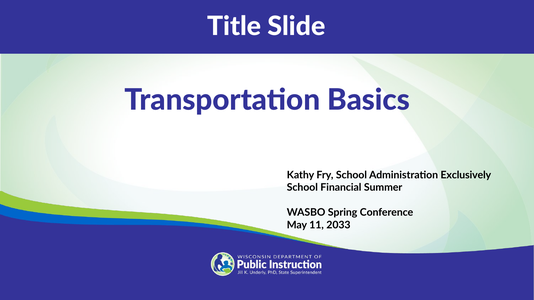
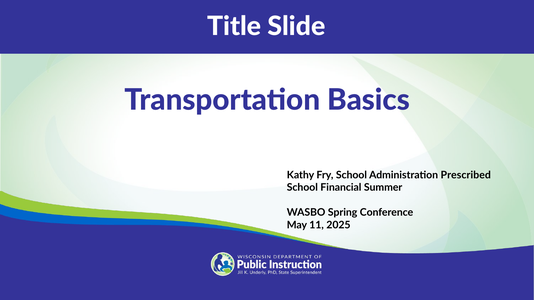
Exclusively: Exclusively -> Prescribed
2033: 2033 -> 2025
